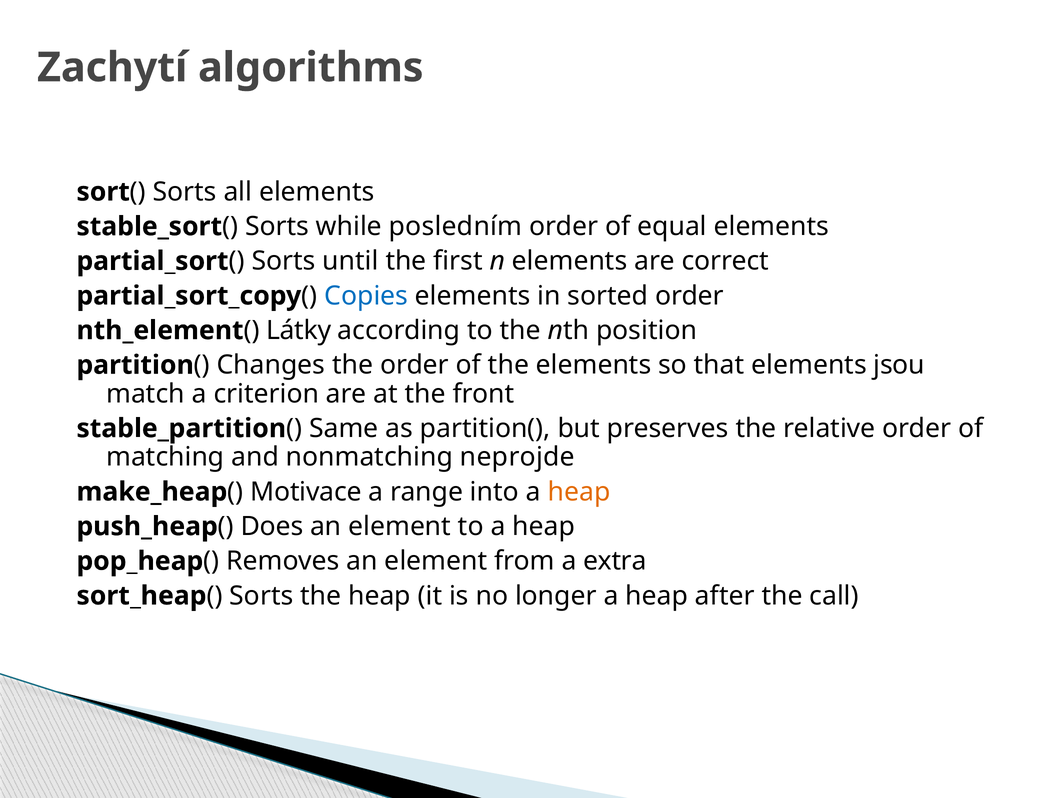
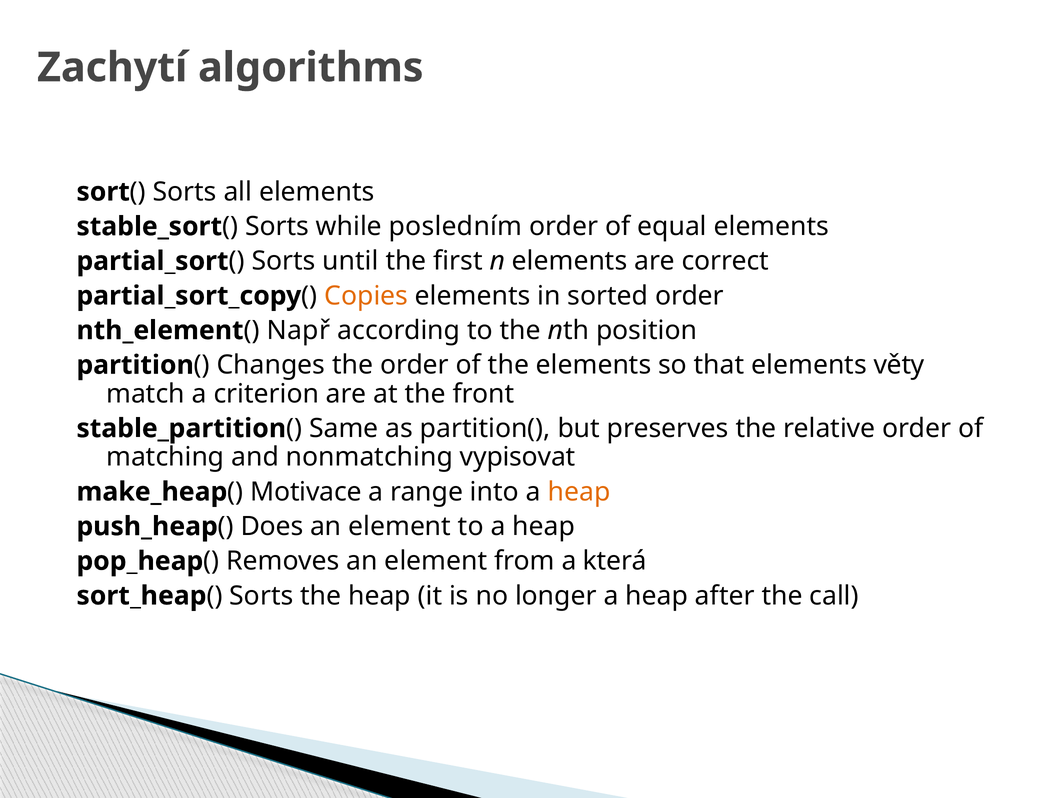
Copies colour: blue -> orange
Látky: Látky -> Např
jsou: jsou -> věty
neprojde: neprojde -> vypisovat
extra: extra -> která
